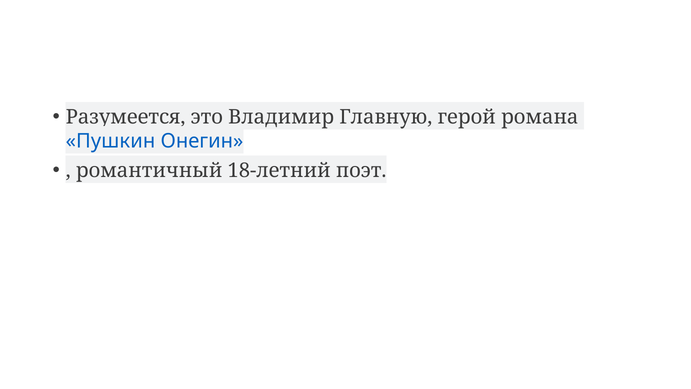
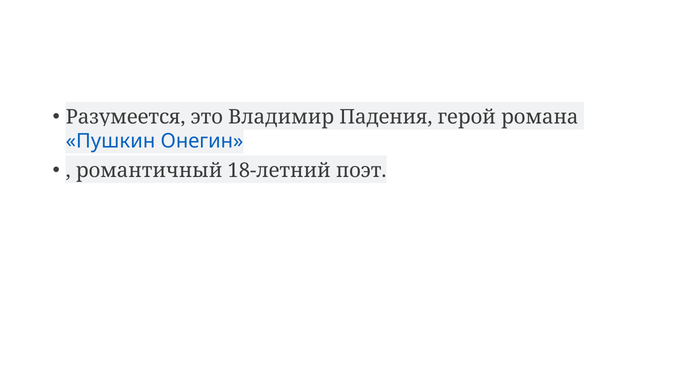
Главную: Главную -> Падения
